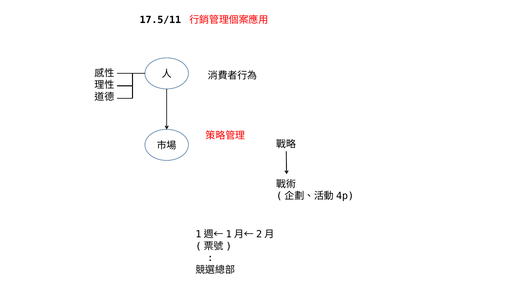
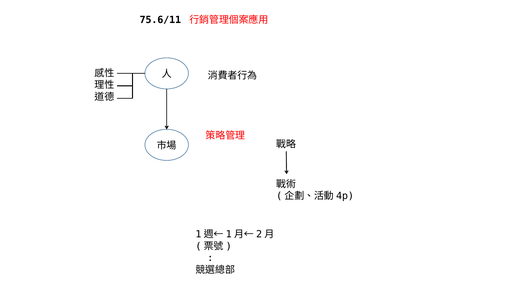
17.5/11: 17.5/11 -> 75.6/11
